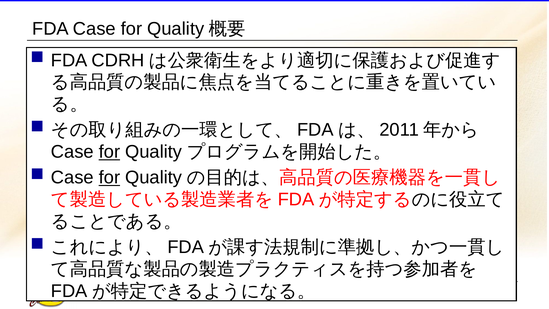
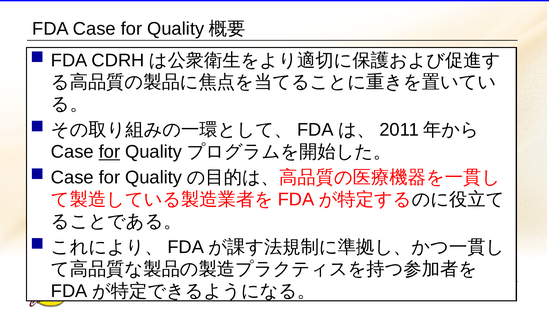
for at (109, 177) underline: present -> none
